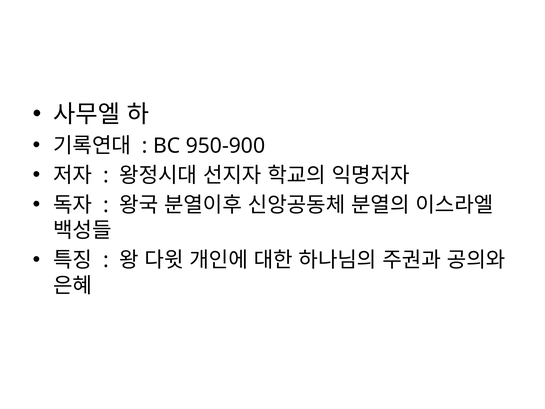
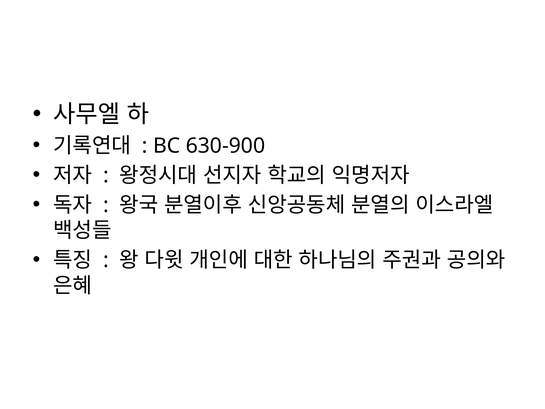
950-900: 950-900 -> 630-900
